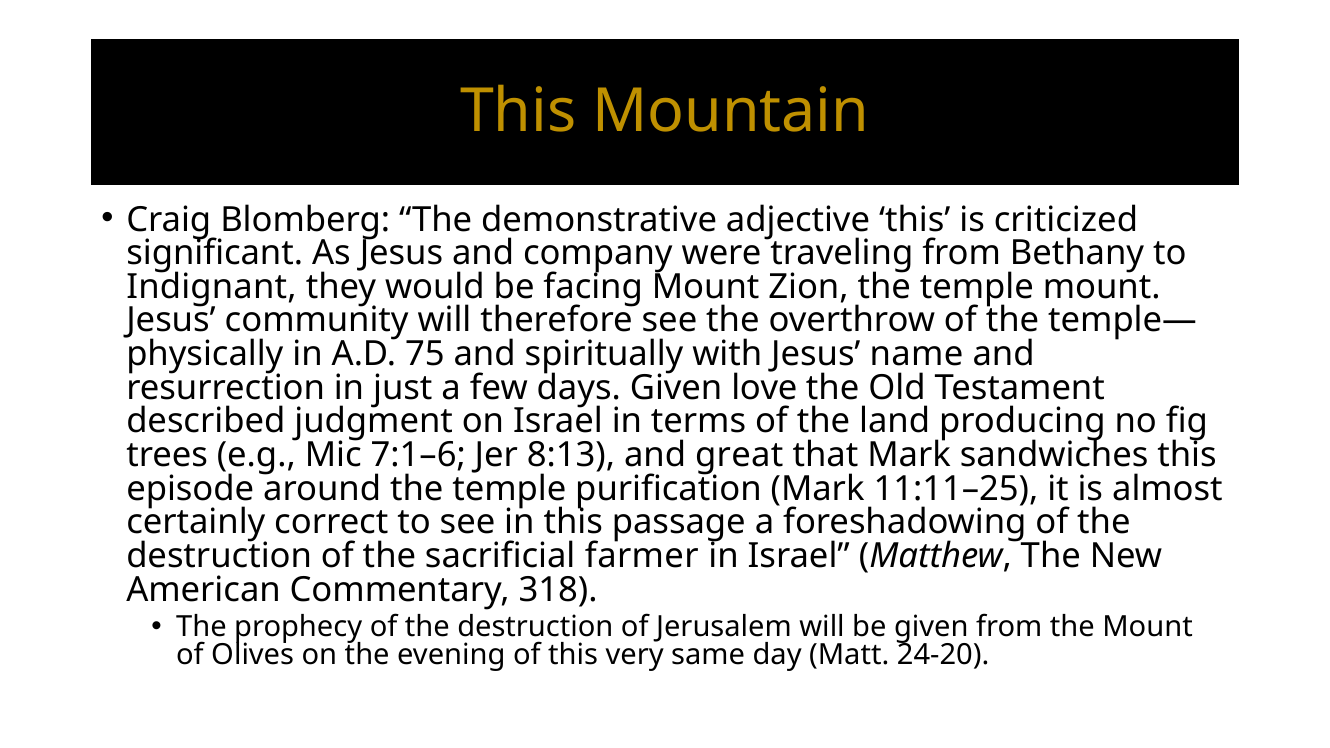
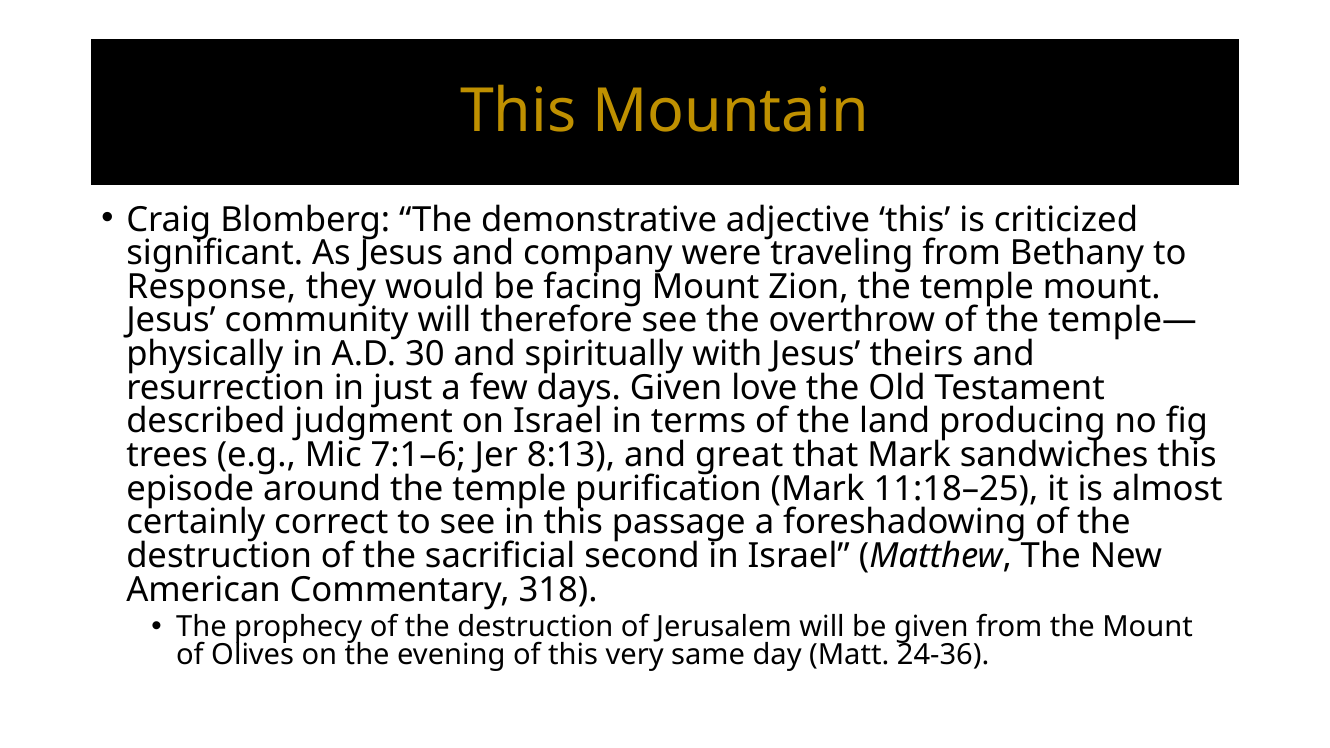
Indignant: Indignant -> Response
75: 75 -> 30
name: name -> theirs
11:11–25: 11:11–25 -> 11:18–25
farmer: farmer -> second
24-20: 24-20 -> 24-36
